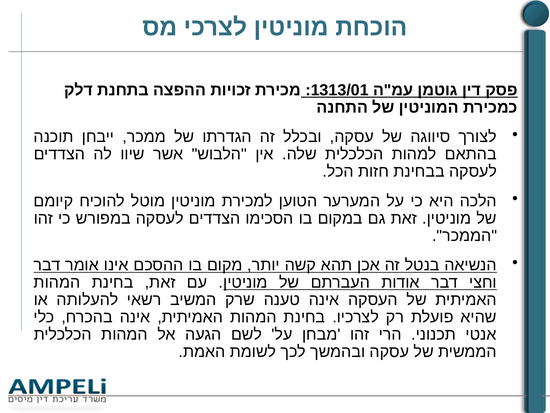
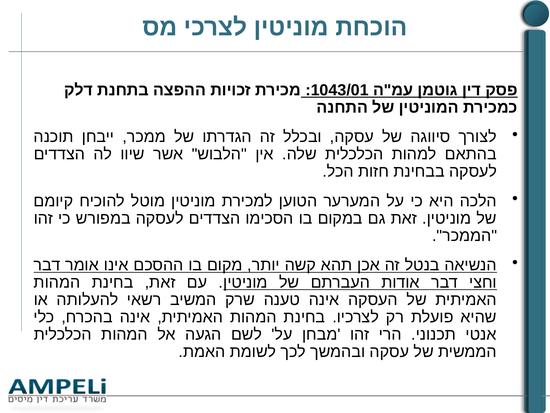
1313/01: 1313/01 -> 1043/01
